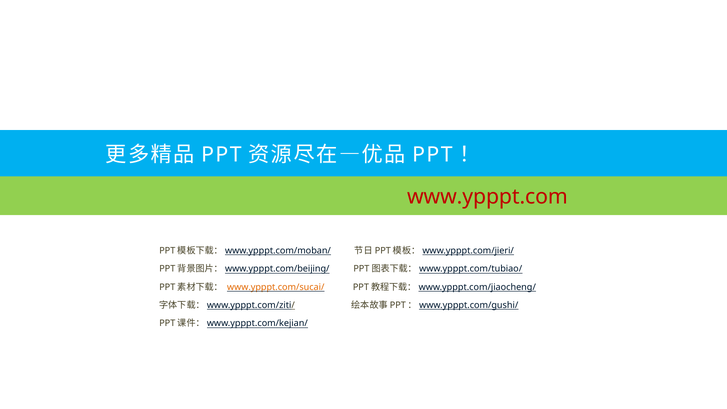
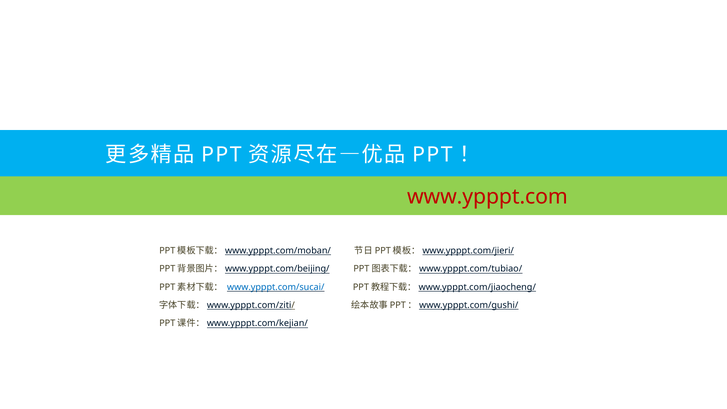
www.ypppt.com/sucai/ colour: orange -> blue
